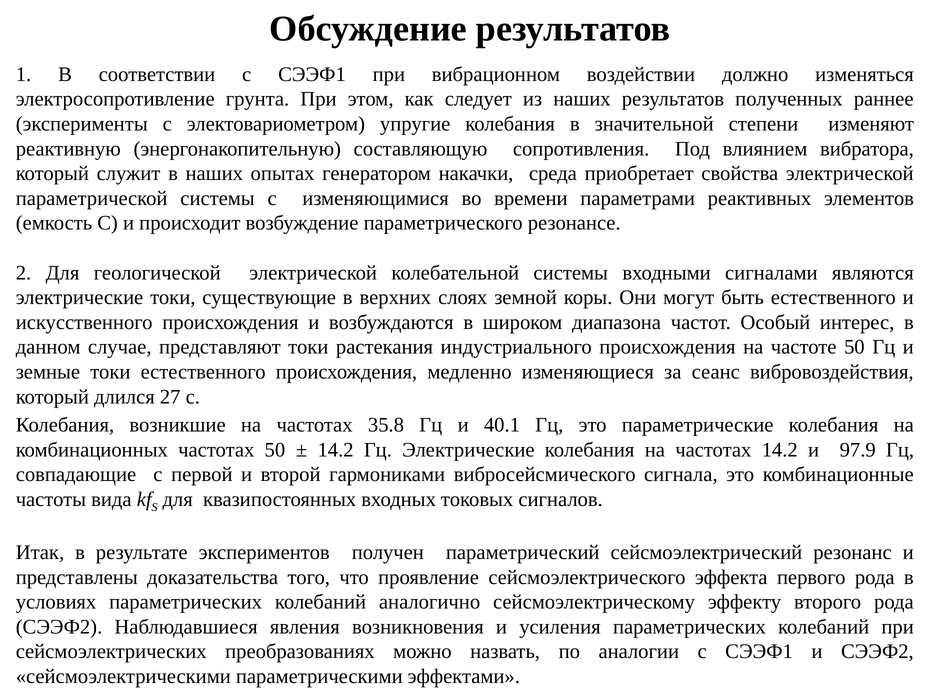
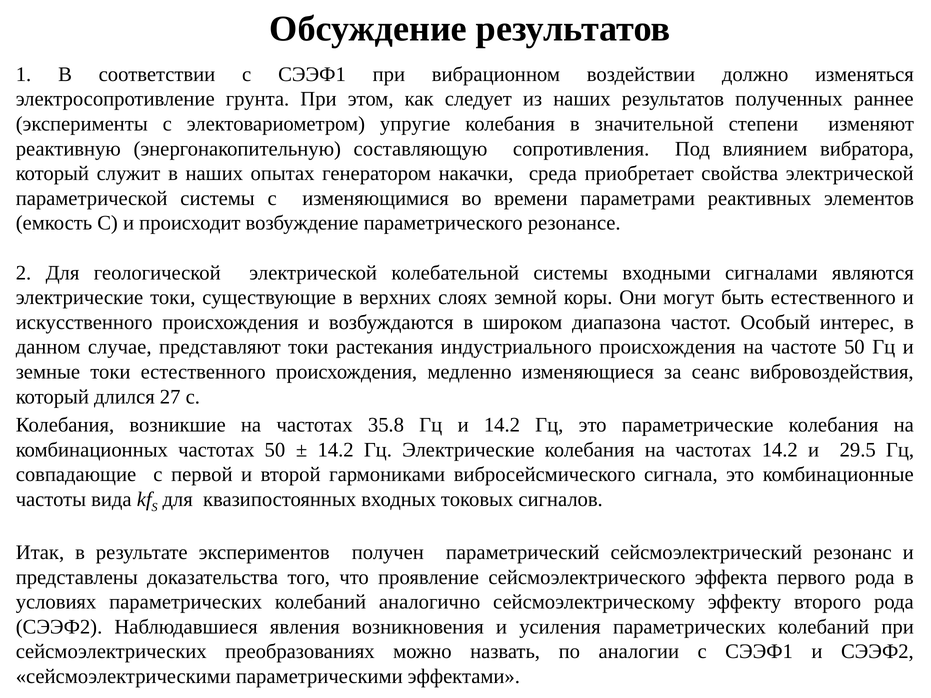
и 40.1: 40.1 -> 14.2
97.9: 97.9 -> 29.5
